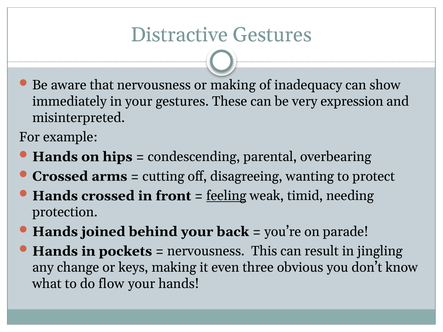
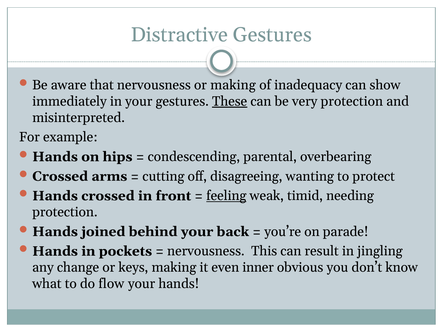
These underline: none -> present
very expression: expression -> protection
three: three -> inner
